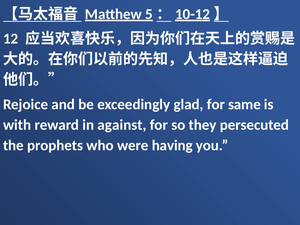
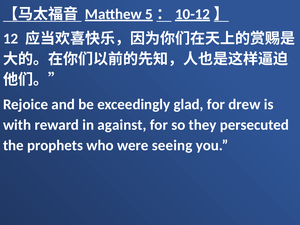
same: same -> drew
having: having -> seeing
